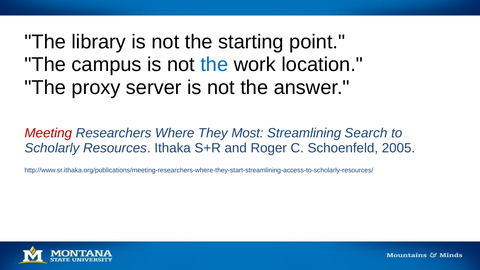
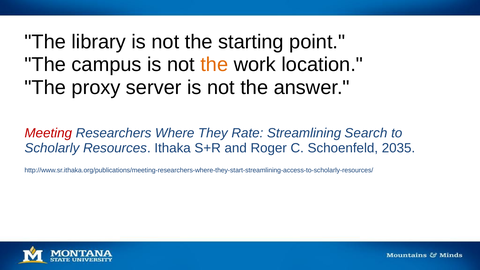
the at (214, 65) colour: blue -> orange
Most: Most -> Rate
2005: 2005 -> 2035
